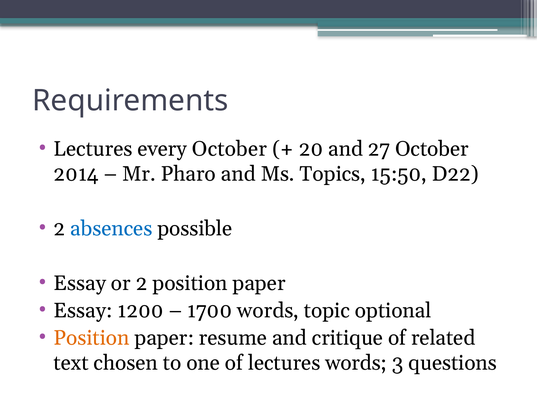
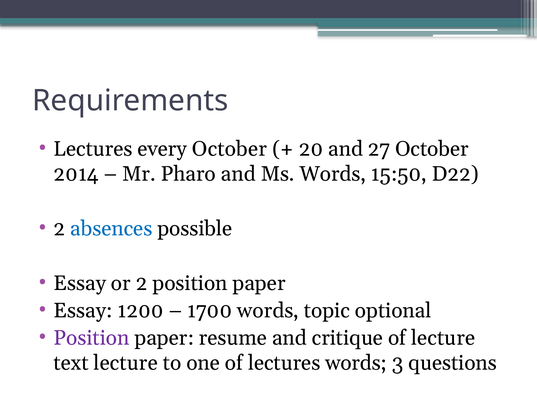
Ms Topics: Topics -> Words
Position at (92, 338) colour: orange -> purple
of related: related -> lecture
text chosen: chosen -> lecture
